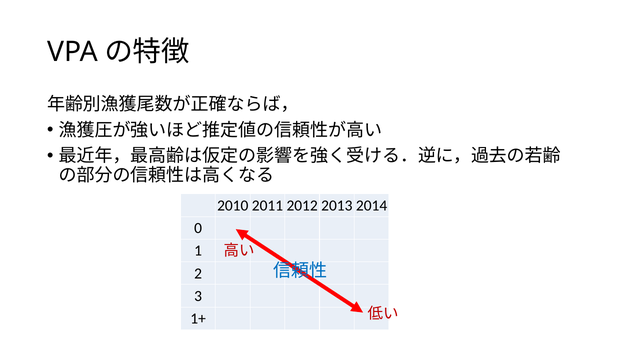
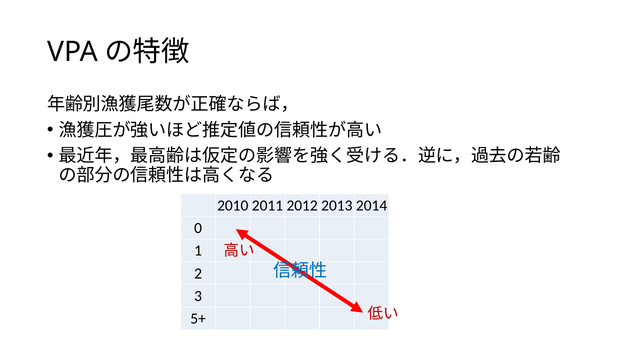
1+: 1+ -> 5+
